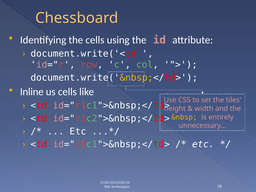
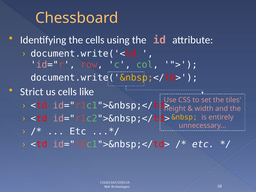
Inline: Inline -> Strict
